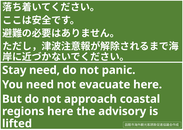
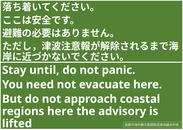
Stay need: need -> until
